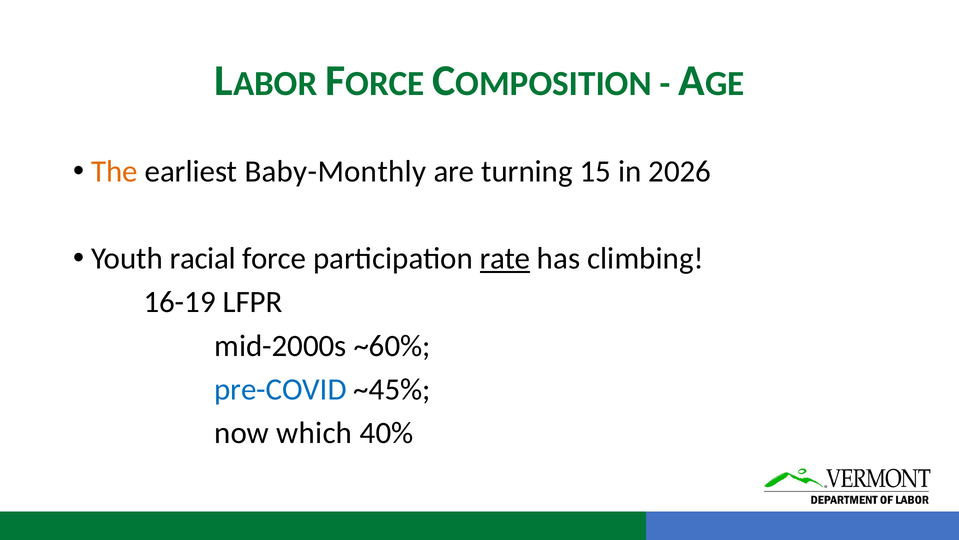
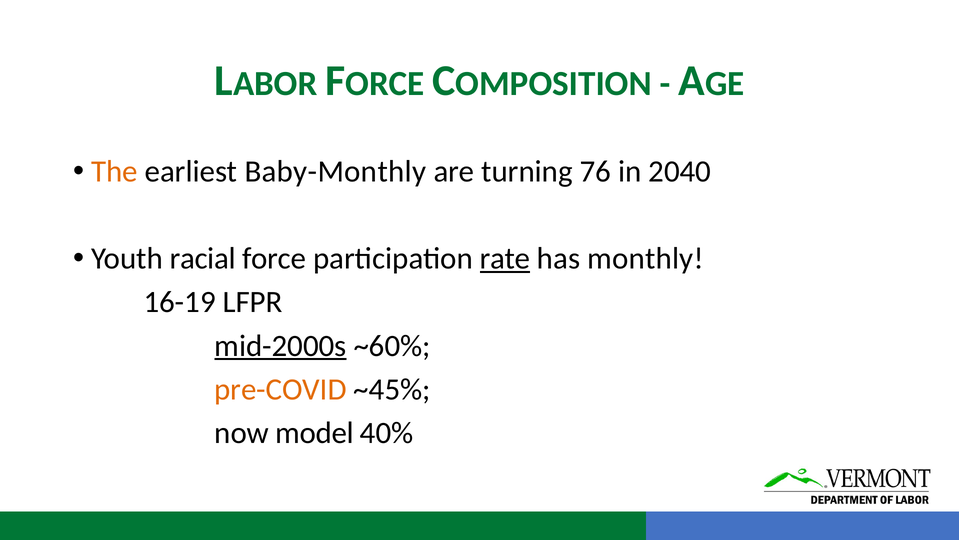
15: 15 -> 76
2026: 2026 -> 2040
climbing: climbing -> monthly
mid-2000s underline: none -> present
pre-COVID colour: blue -> orange
which: which -> model
